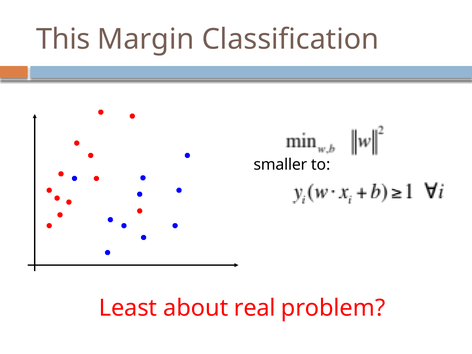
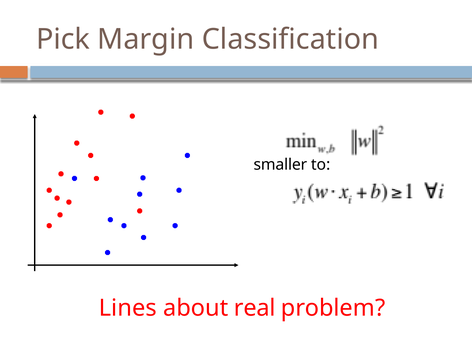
This: This -> Pick
Least: Least -> Lines
